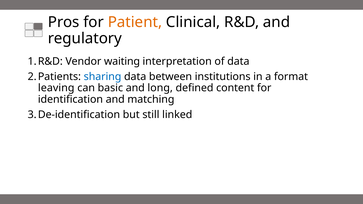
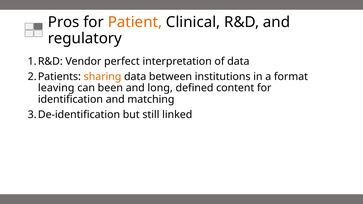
waiting: waiting -> perfect
sharing colour: blue -> orange
basic: basic -> been
